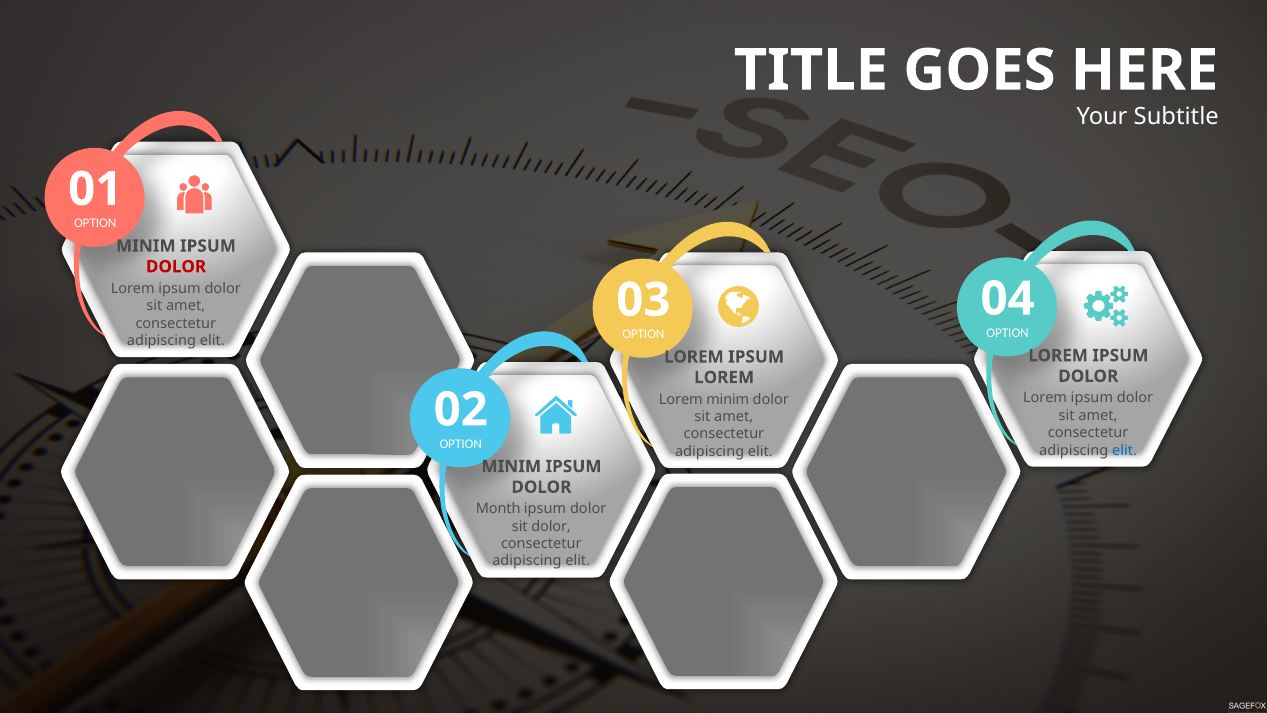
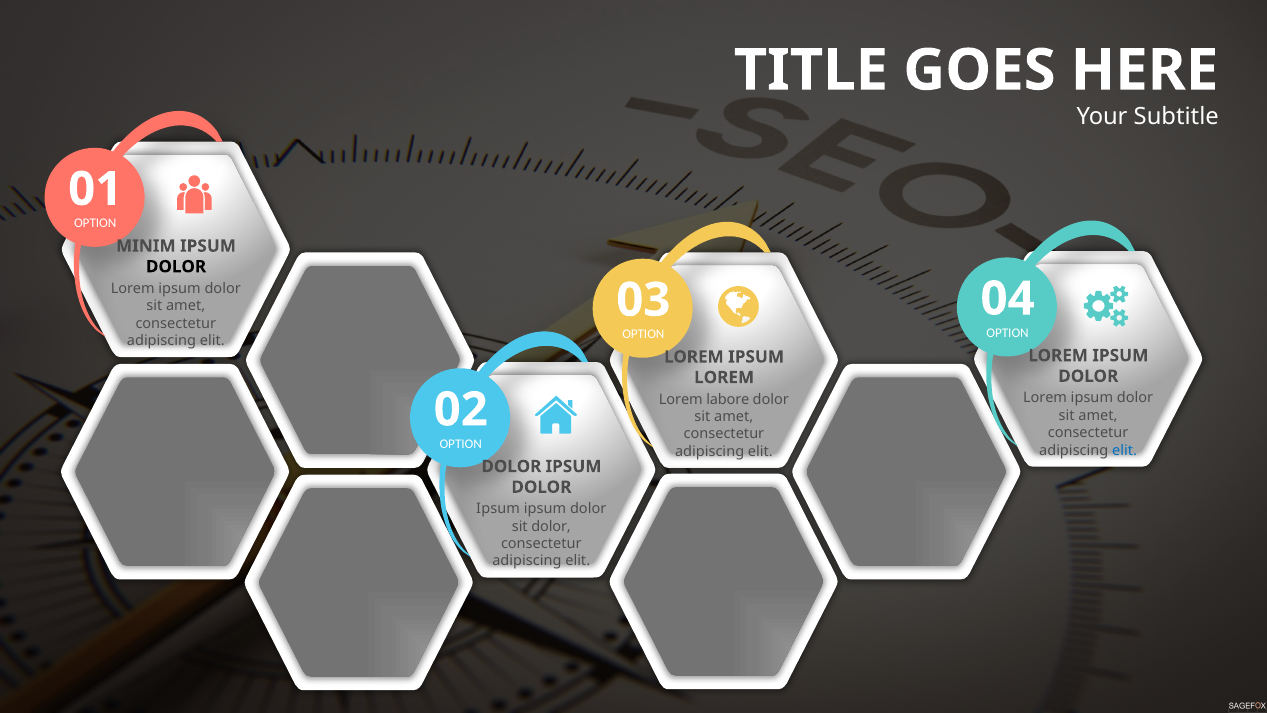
DOLOR at (176, 267) colour: red -> black
Lorem minim: minim -> labore
MINIM at (511, 466): MINIM -> DOLOR
Month at (498, 509): Month -> Ipsum
